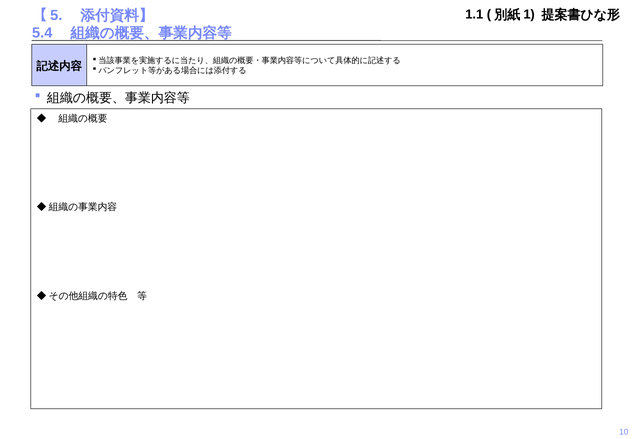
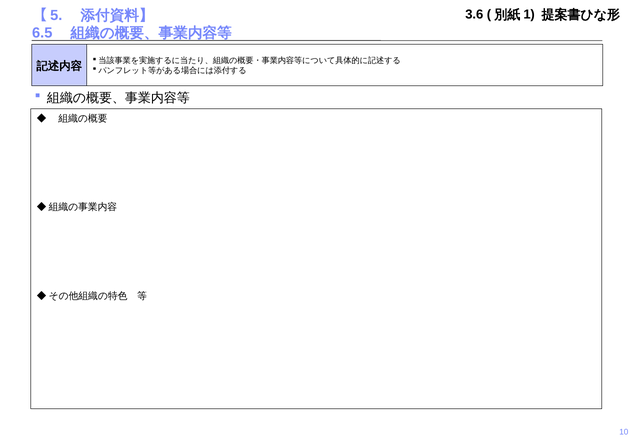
1.1: 1.1 -> 3.6
5.4: 5.4 -> 6.5
